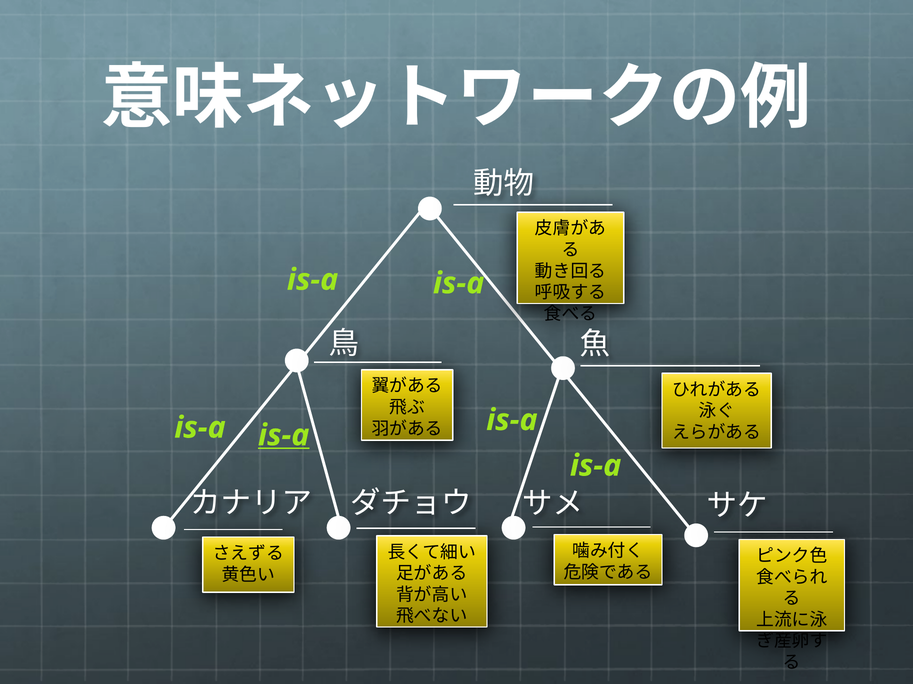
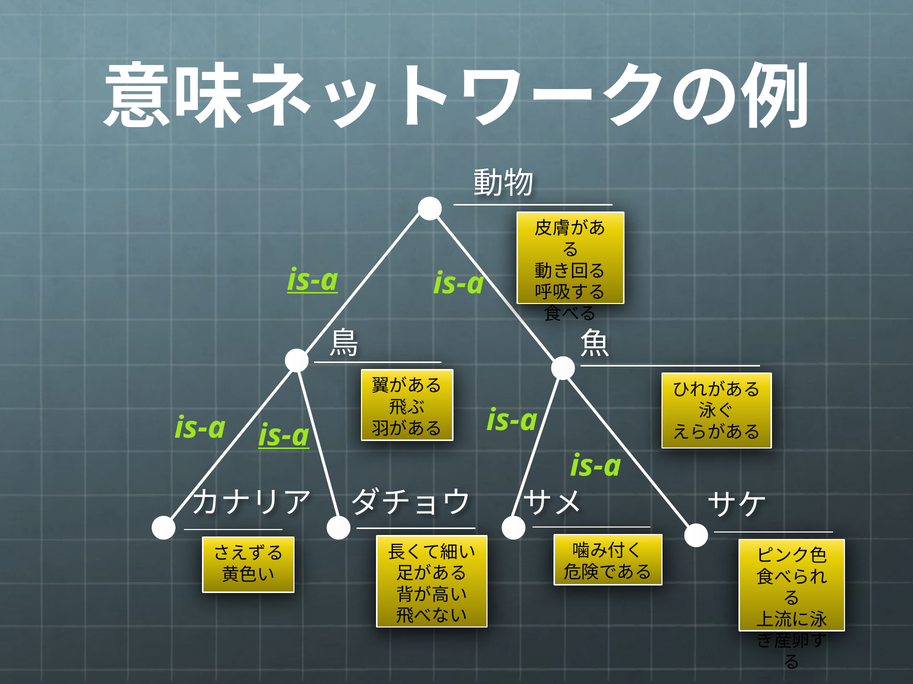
is-a at (313, 280) underline: none -> present
